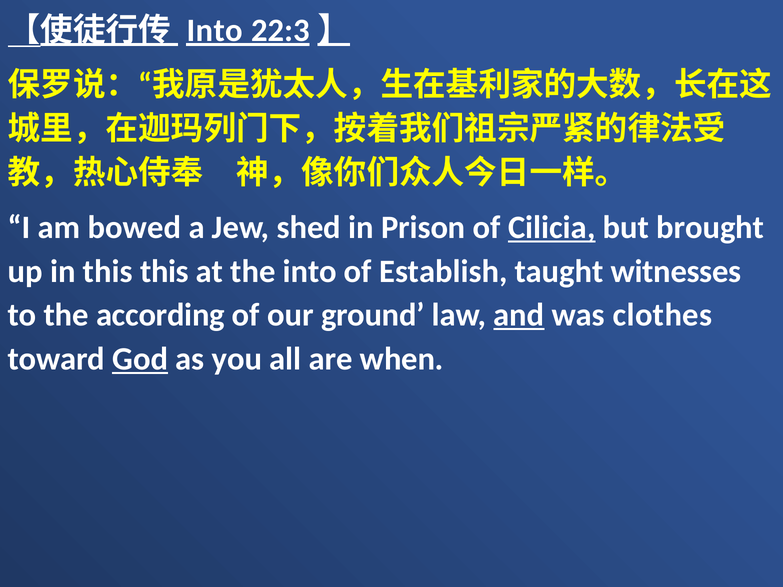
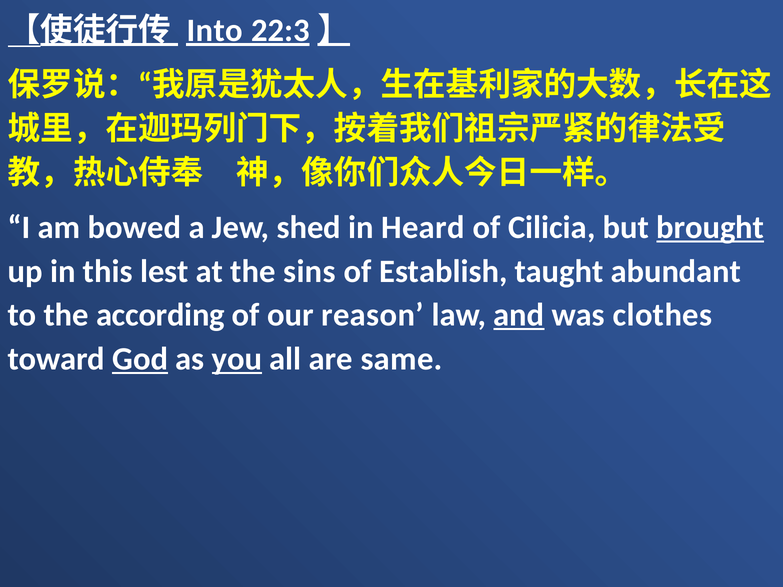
Prison: Prison -> Heard
Cilicia underline: present -> none
brought underline: none -> present
this this: this -> lest
the into: into -> sins
witnesses: witnesses -> abundant
ground: ground -> reason
you underline: none -> present
when: when -> same
